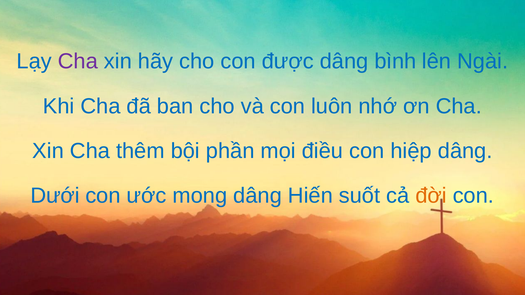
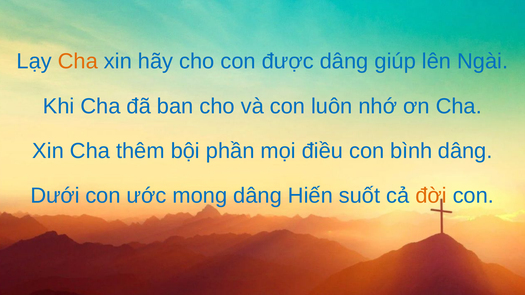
Cha at (78, 61) colour: purple -> orange
bình: bình -> giúp
hiệp: hiệp -> bình
